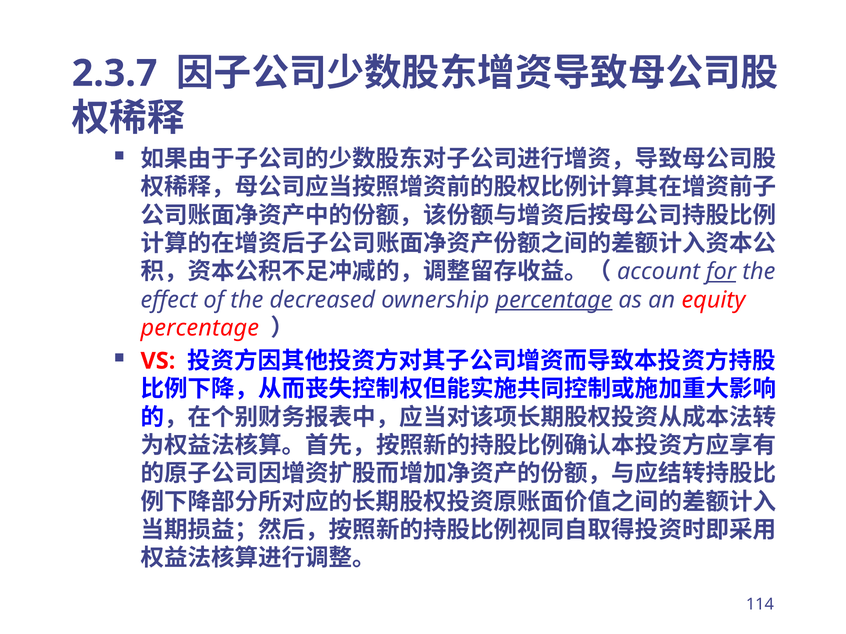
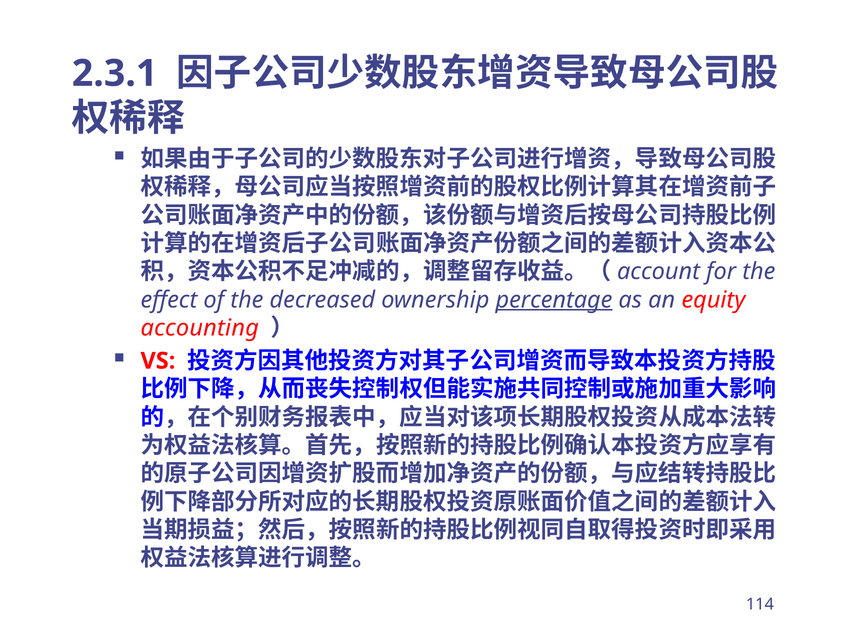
2.3.7: 2.3.7 -> 2.3.1
for underline: present -> none
percentage at (200, 328): percentage -> accounting
